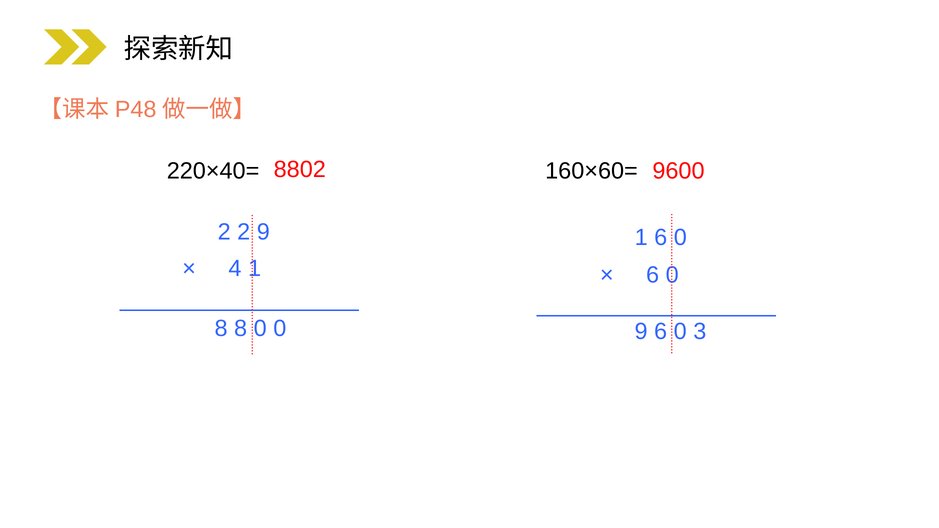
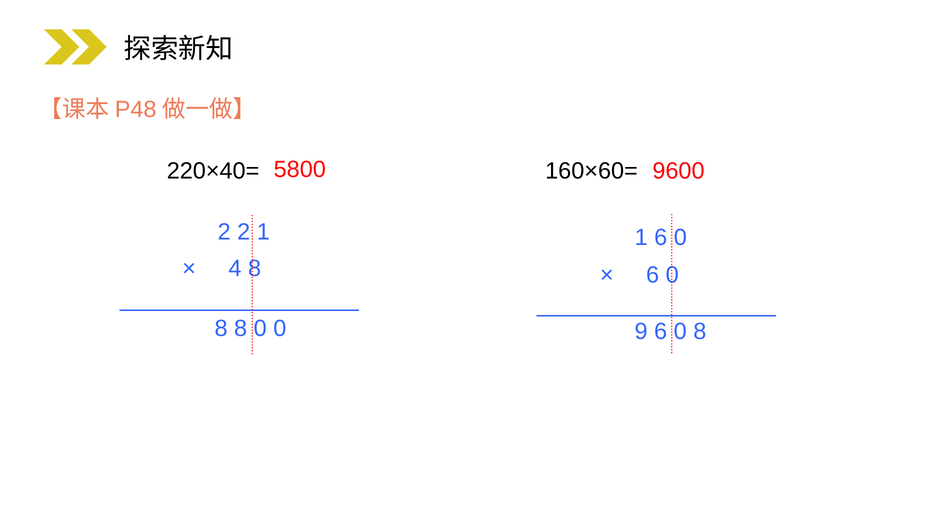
8802: 8802 -> 5800
2 9: 9 -> 1
4 1: 1 -> 8
0 3: 3 -> 8
